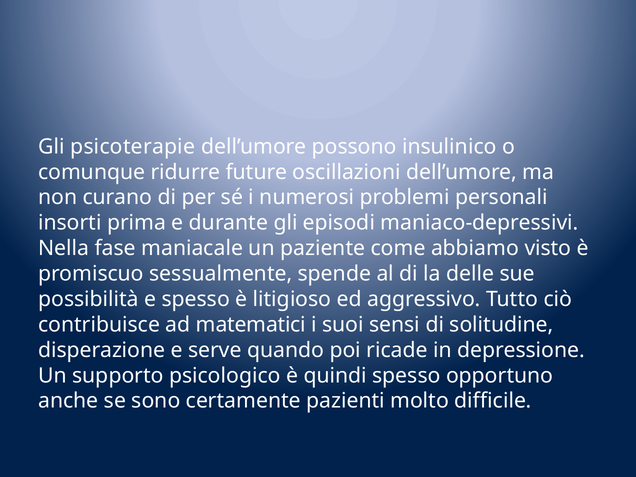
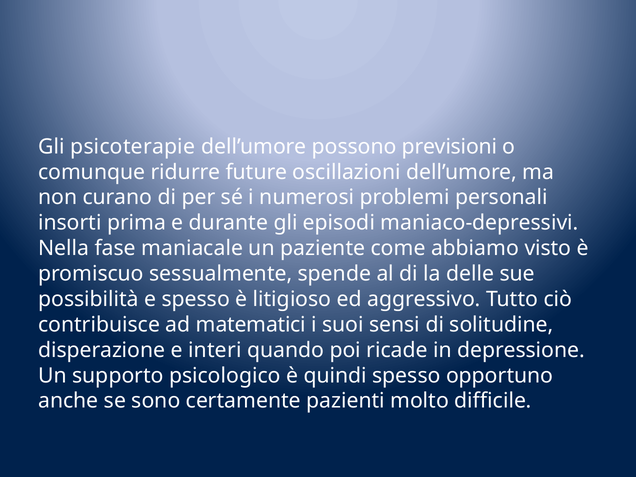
insulinico: insulinico -> previsioni
serve: serve -> interi
